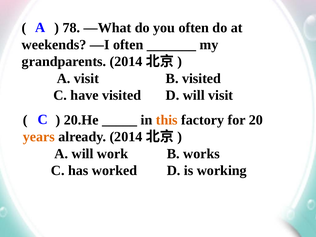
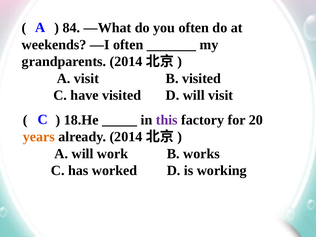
78: 78 -> 84
20.He: 20.He -> 18.He
this colour: orange -> purple
